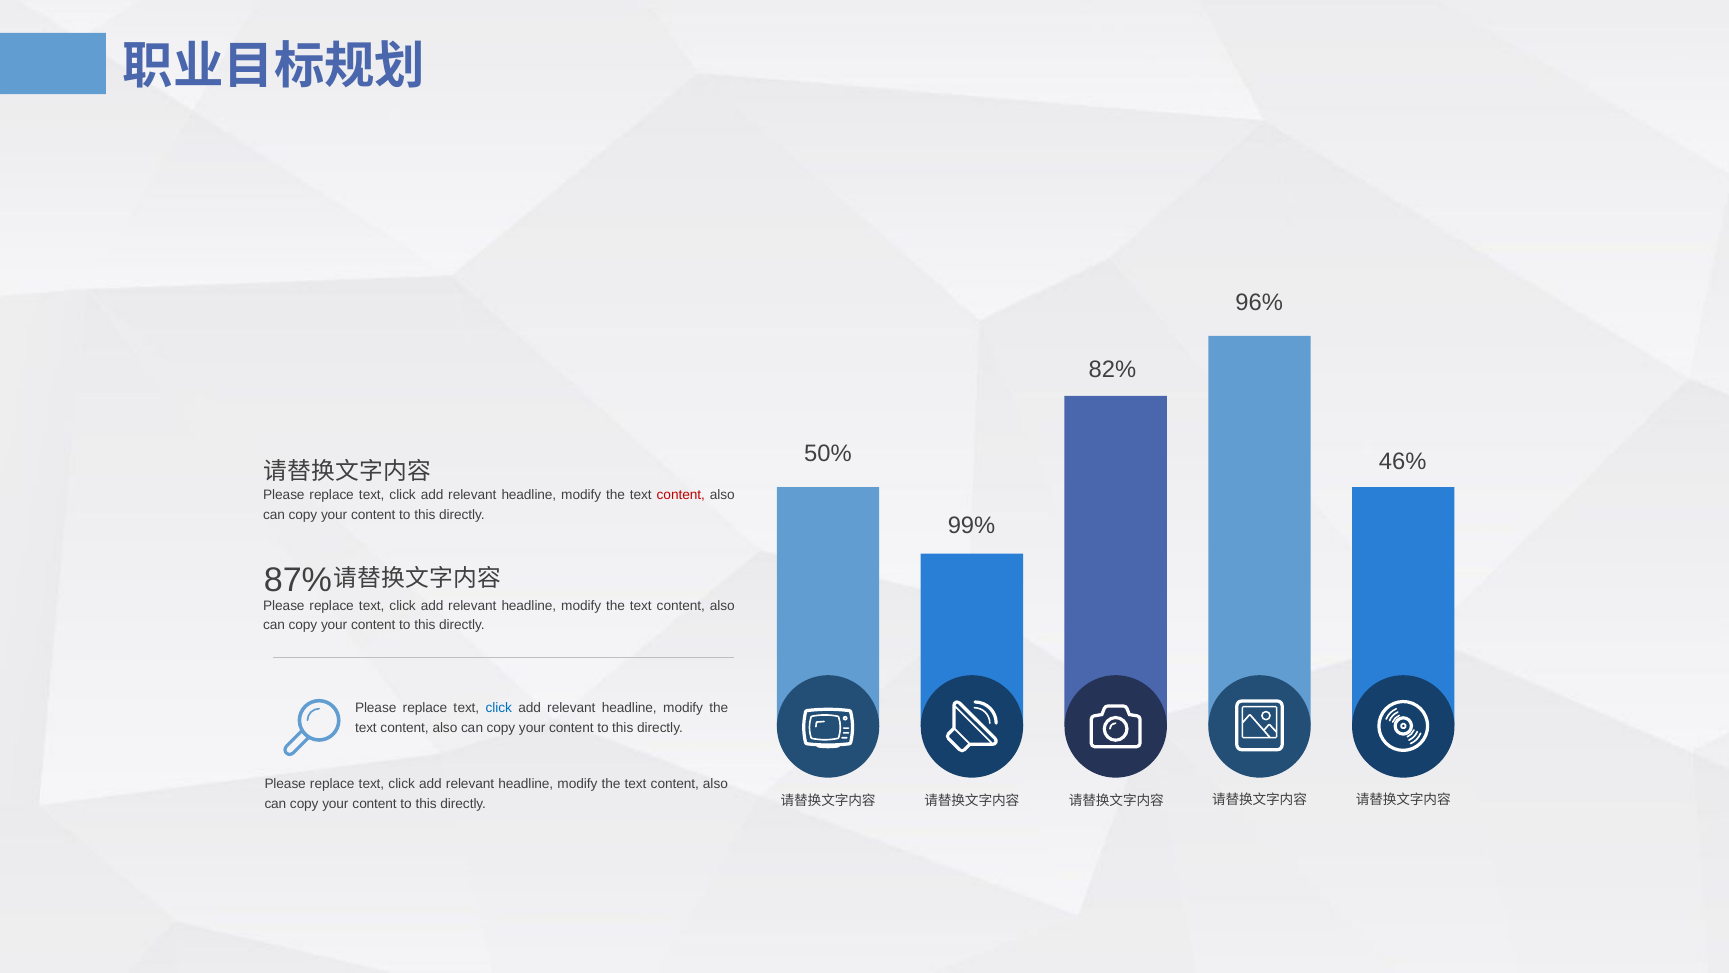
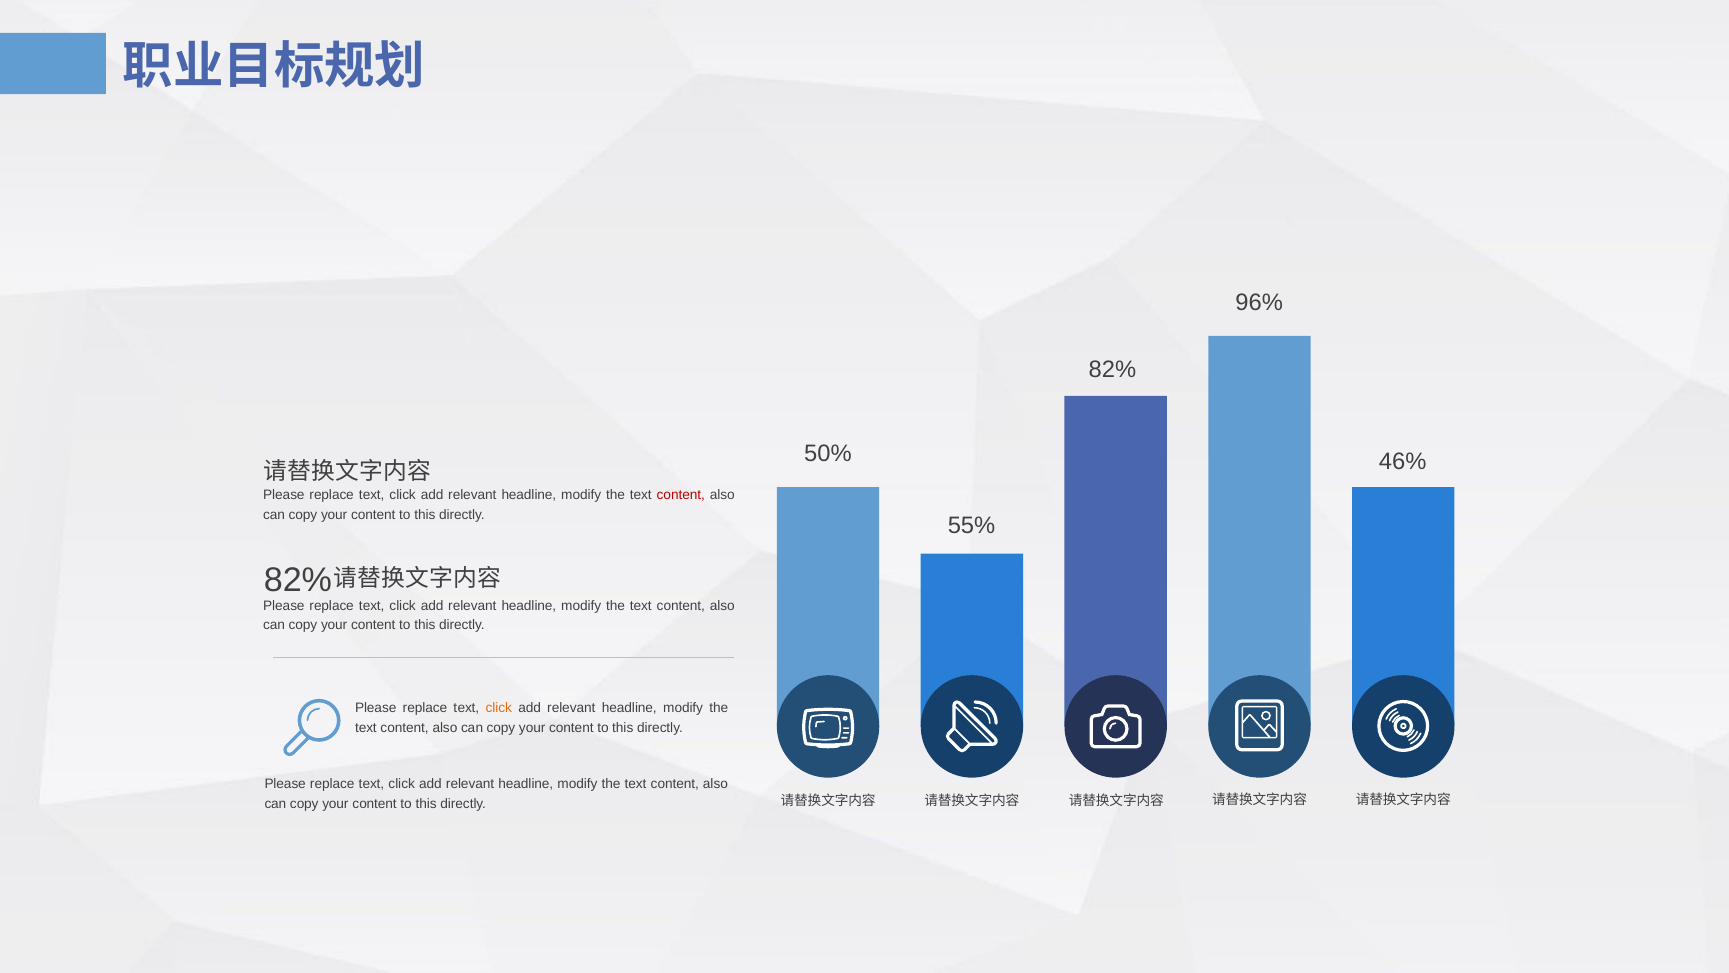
99%: 99% -> 55%
87% at (298, 580): 87% -> 82%
click at (499, 708) colour: blue -> orange
